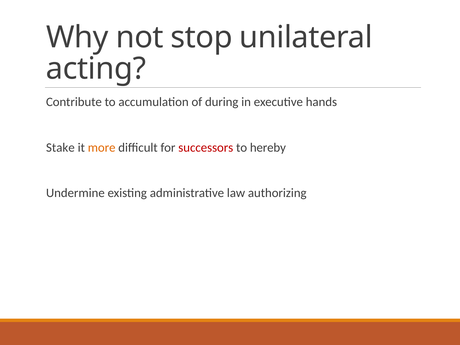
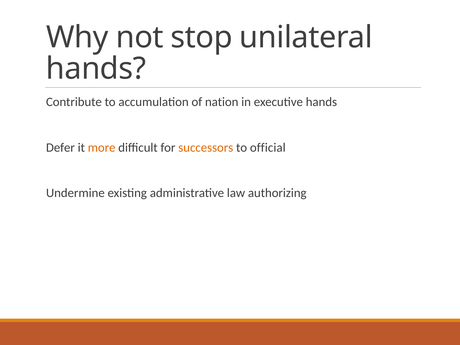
acting at (96, 69): acting -> hands
during: during -> nation
Stake: Stake -> Defer
successors colour: red -> orange
hereby: hereby -> official
